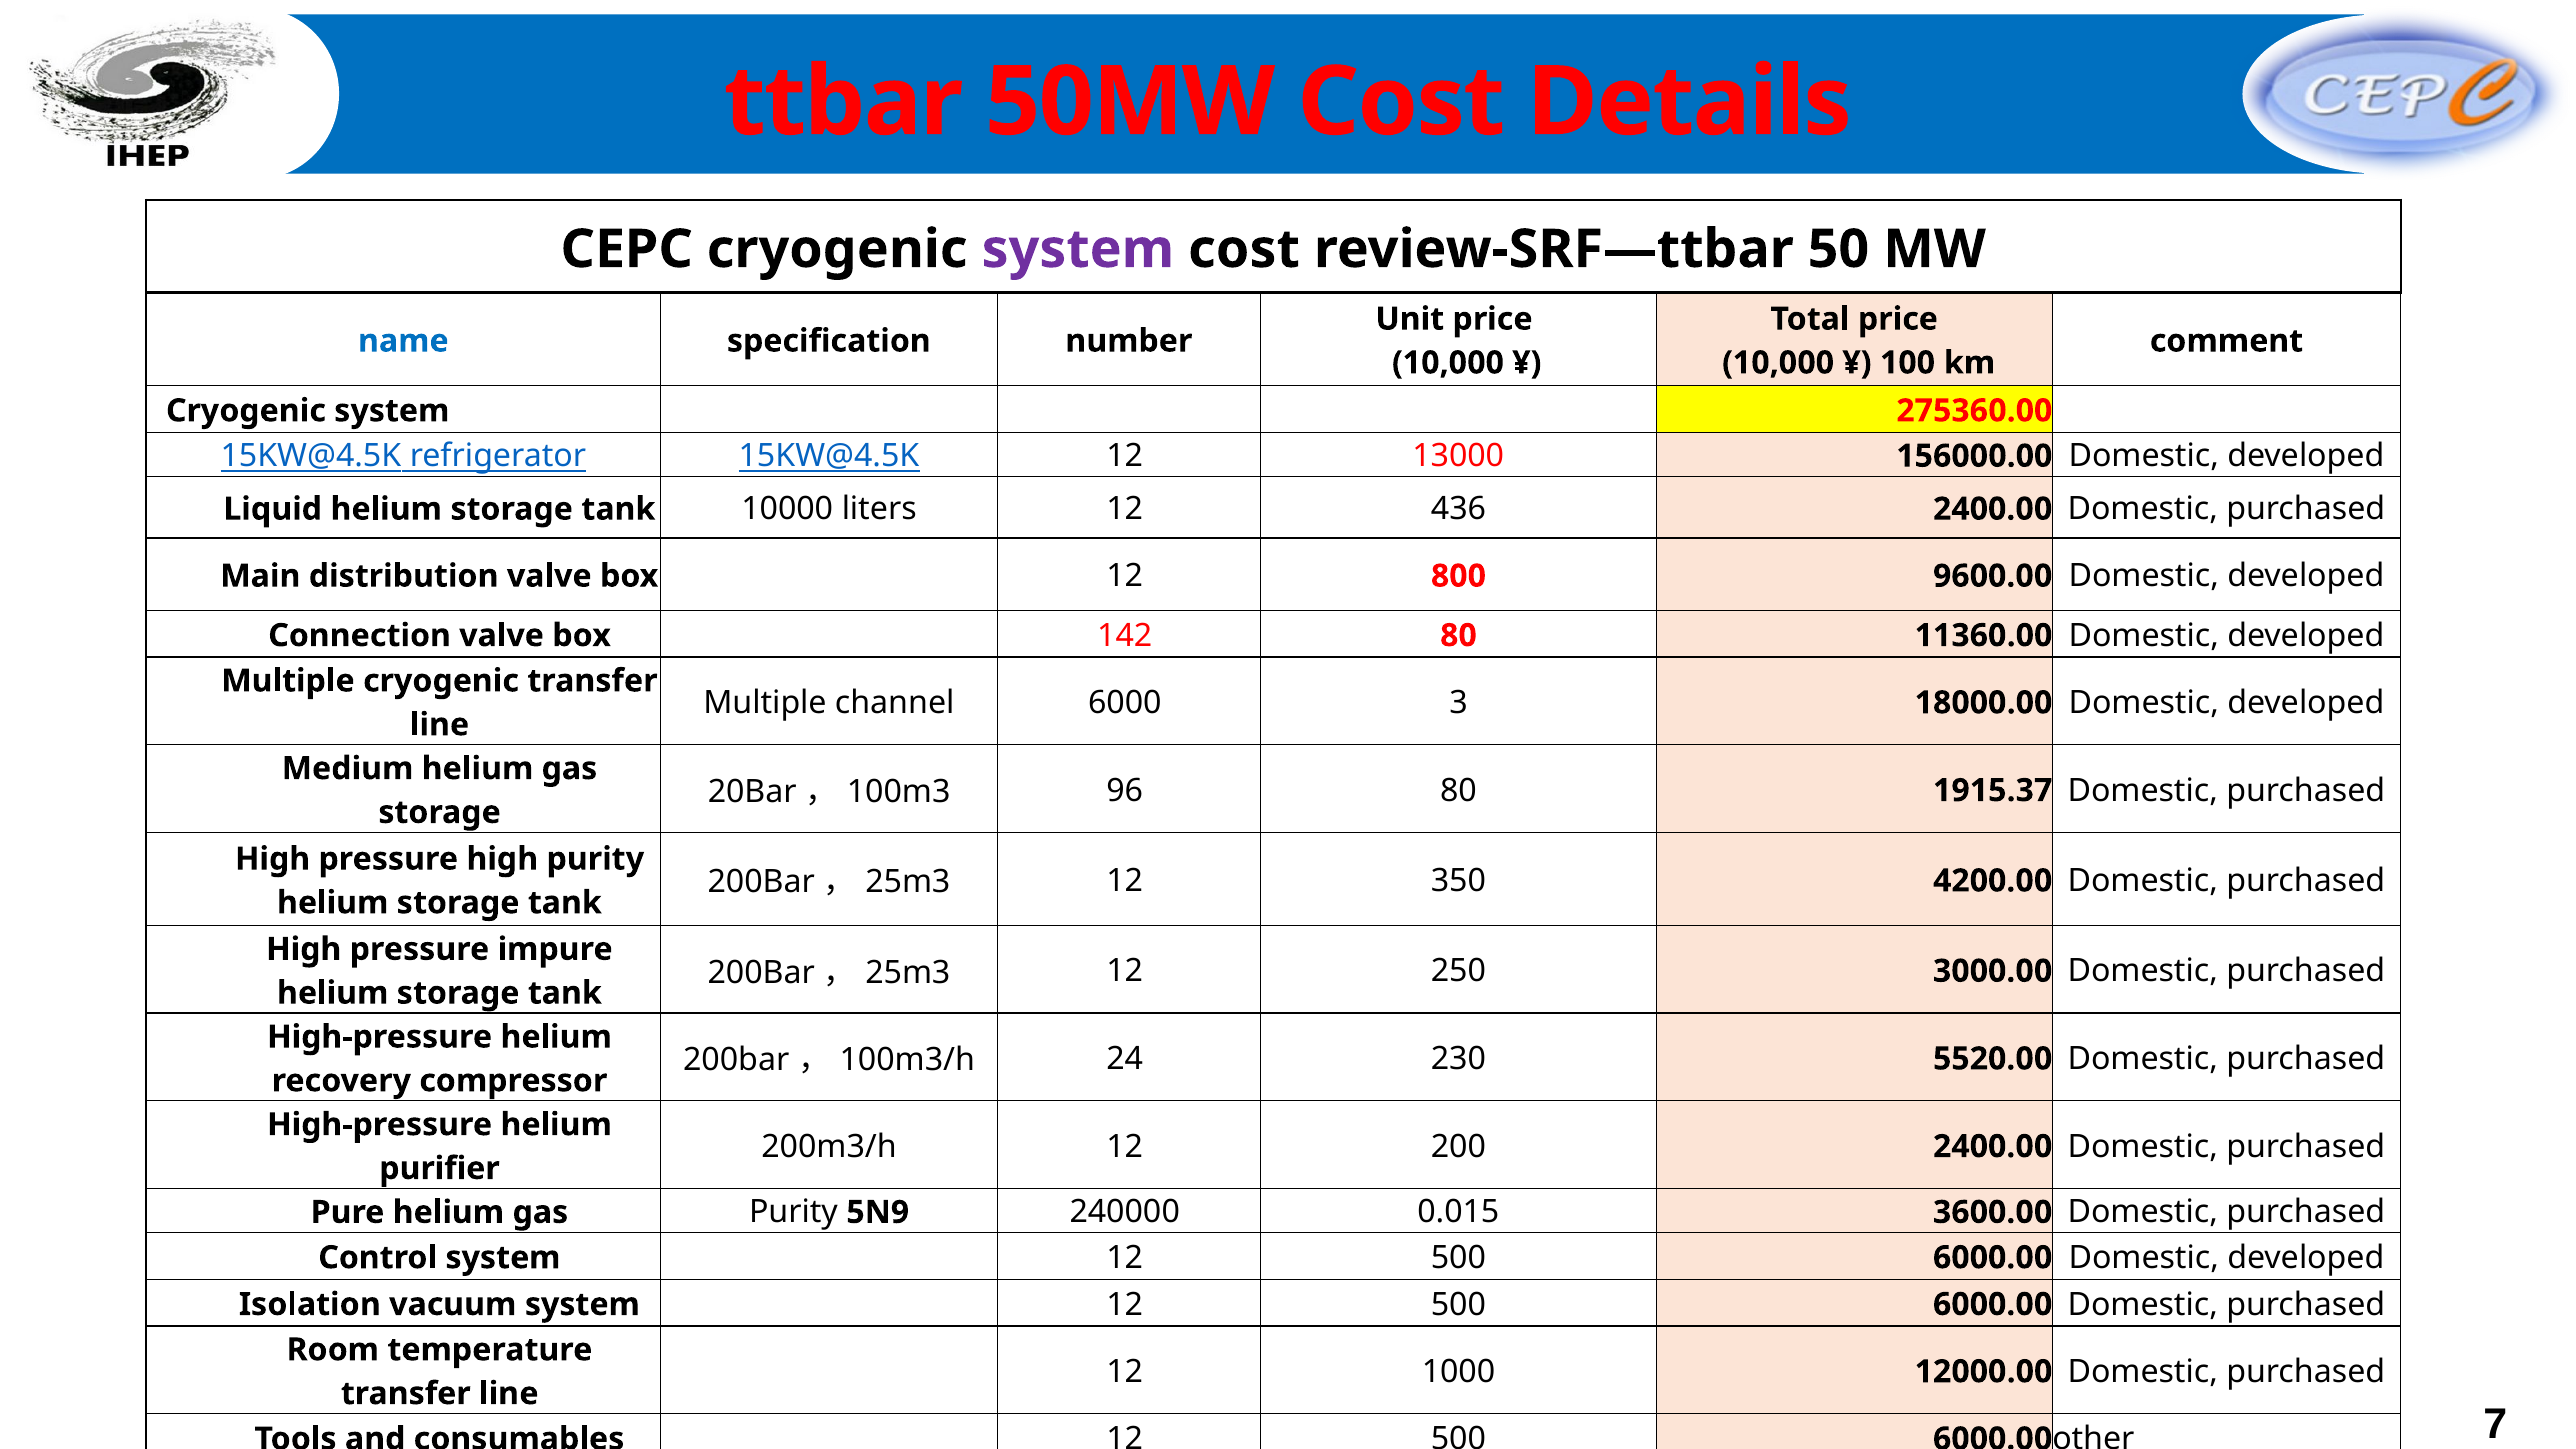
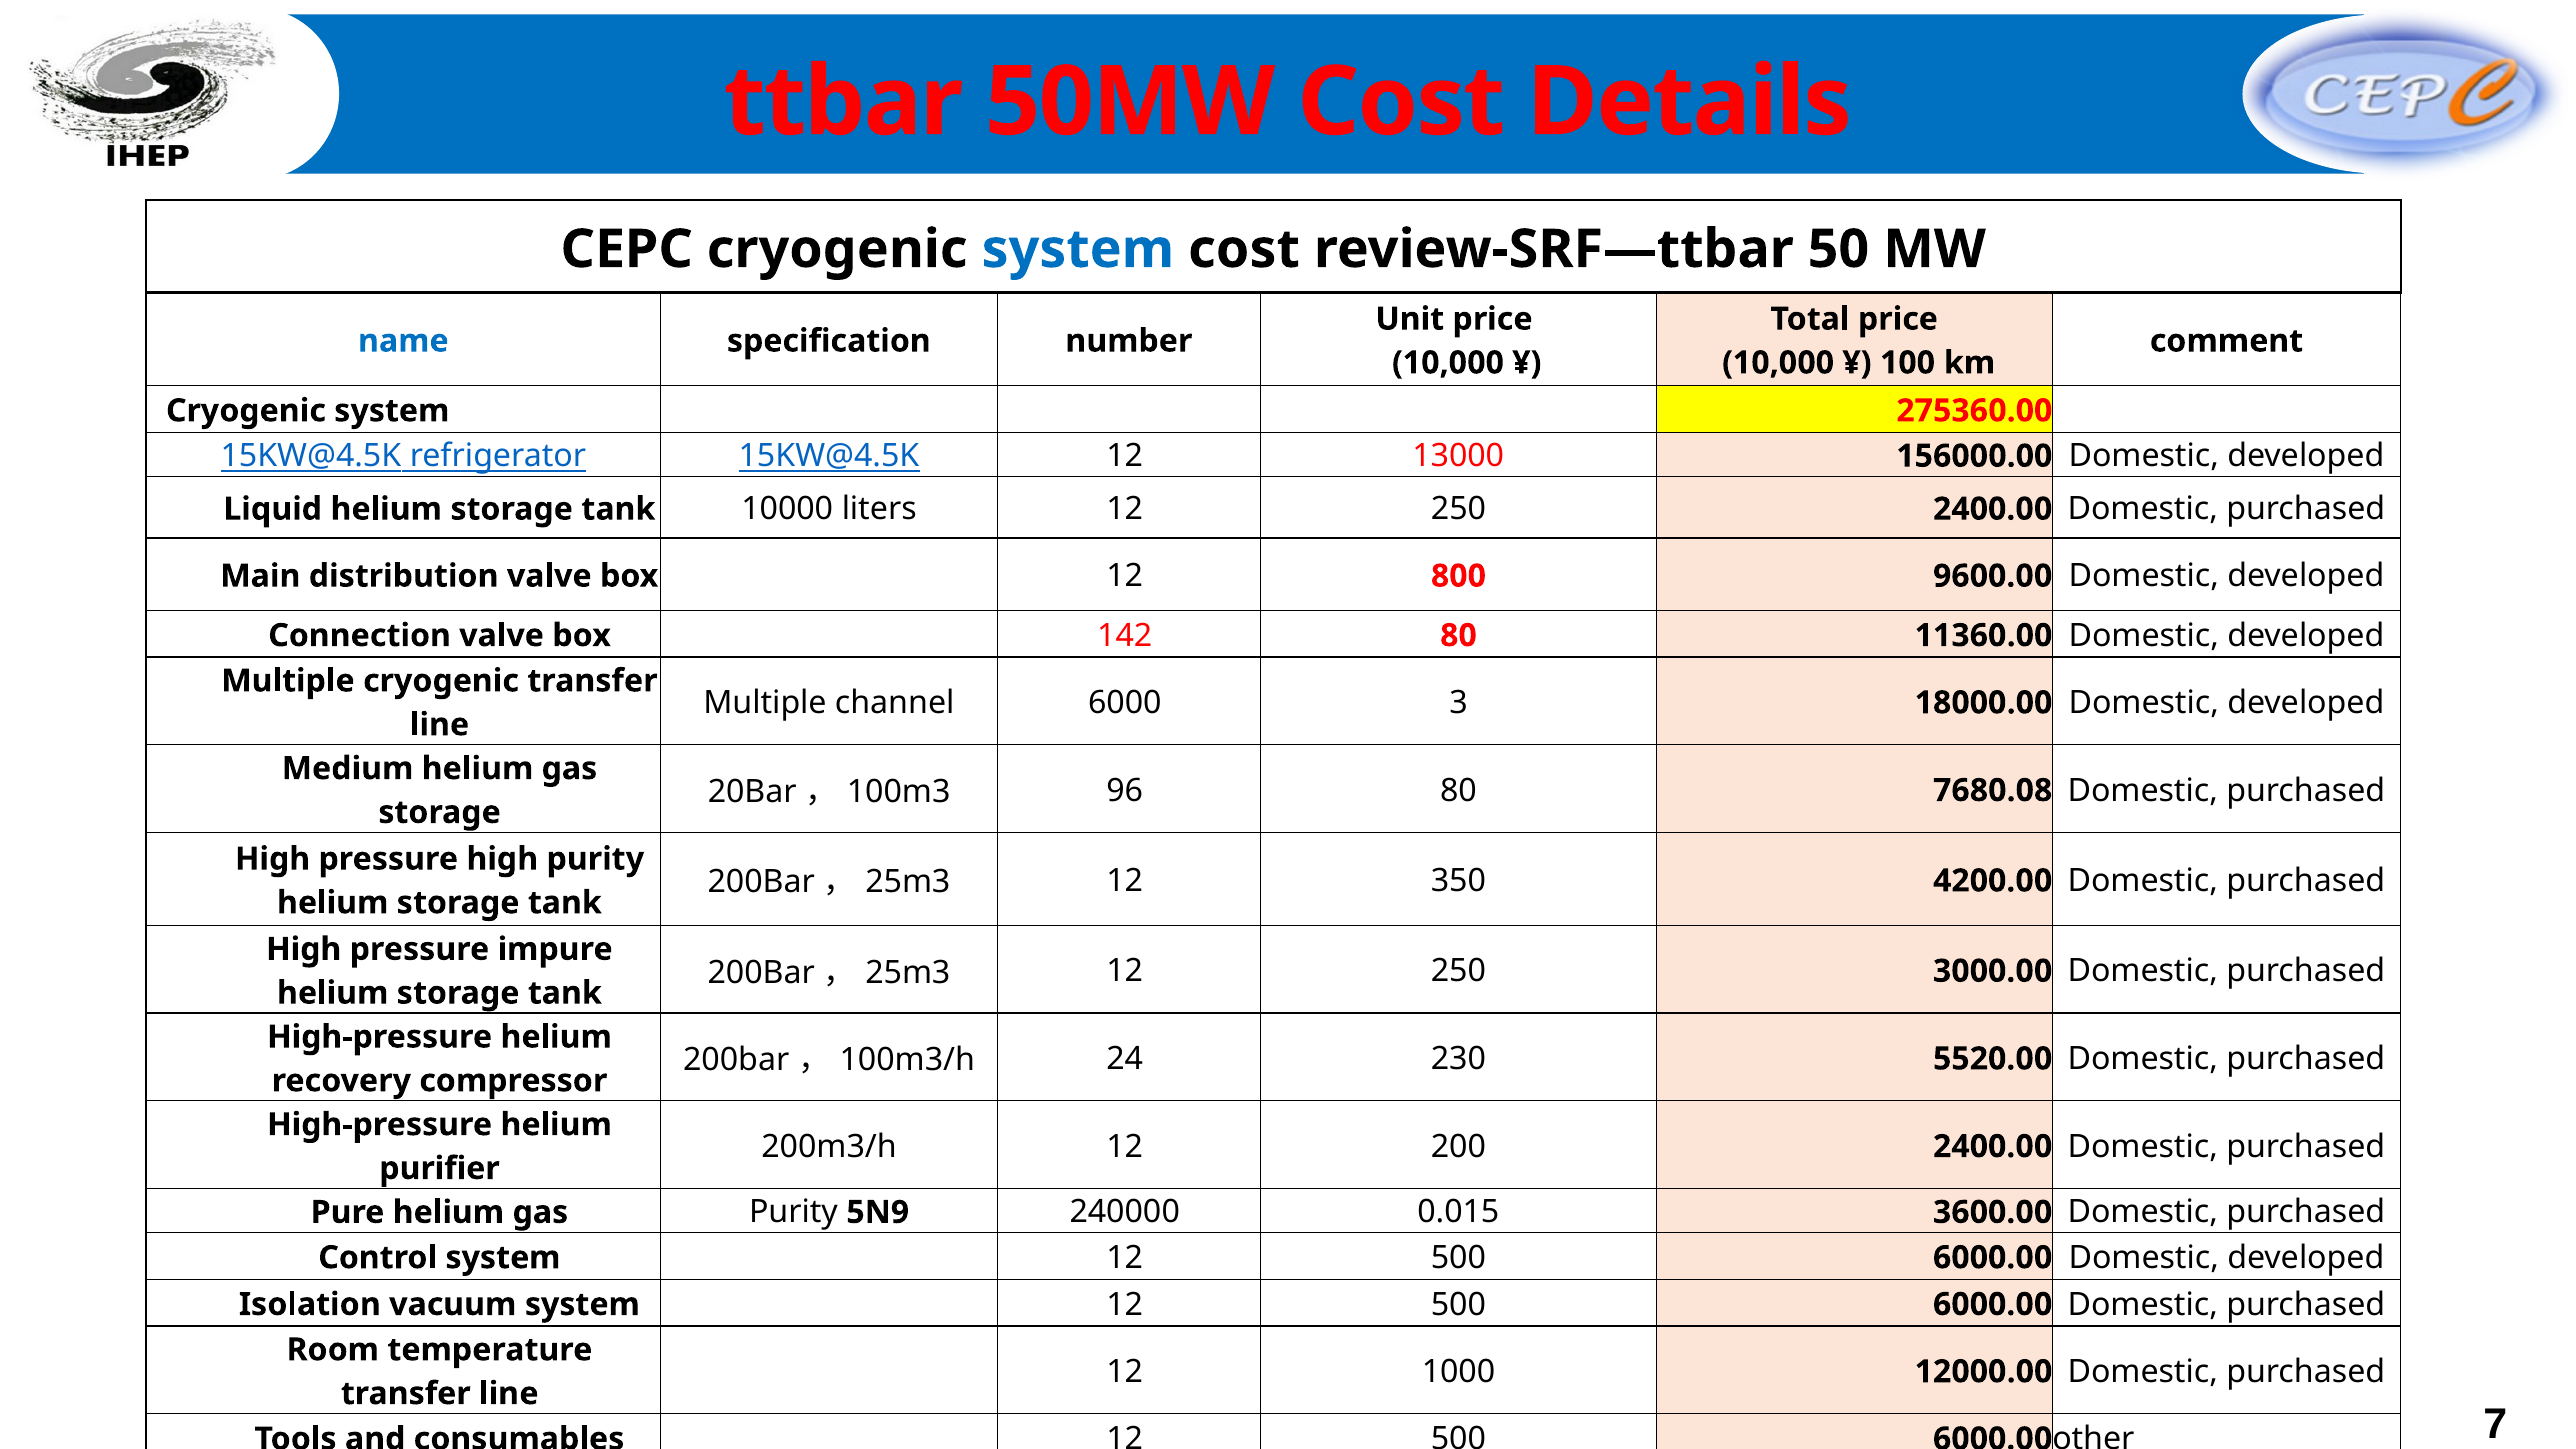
system at (1078, 249) colour: purple -> blue
liters 12 436: 436 -> 250
1915.37: 1915.37 -> 7680.08
